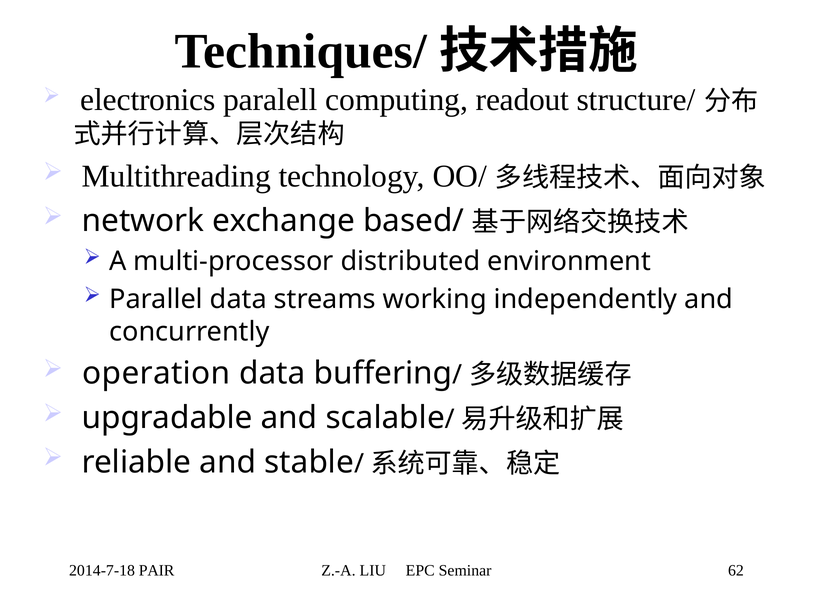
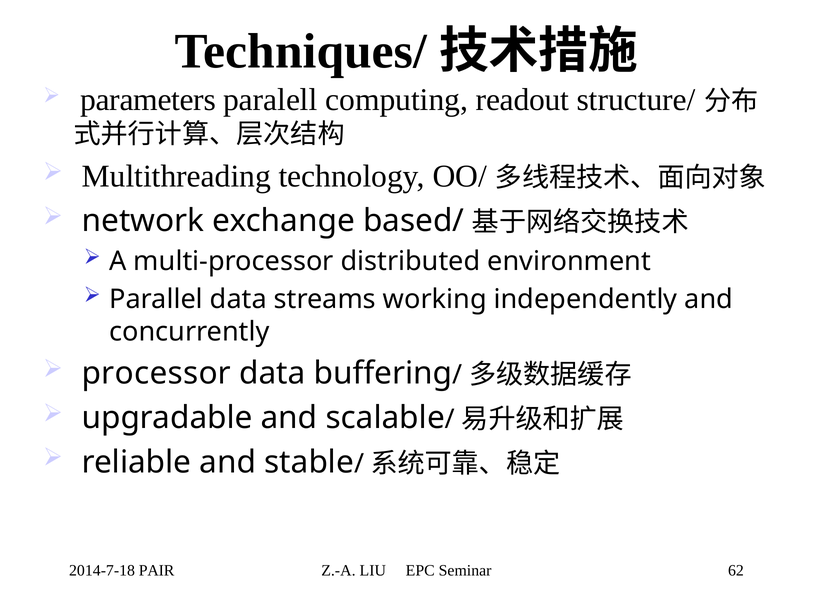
electronics: electronics -> parameters
operation: operation -> processor
